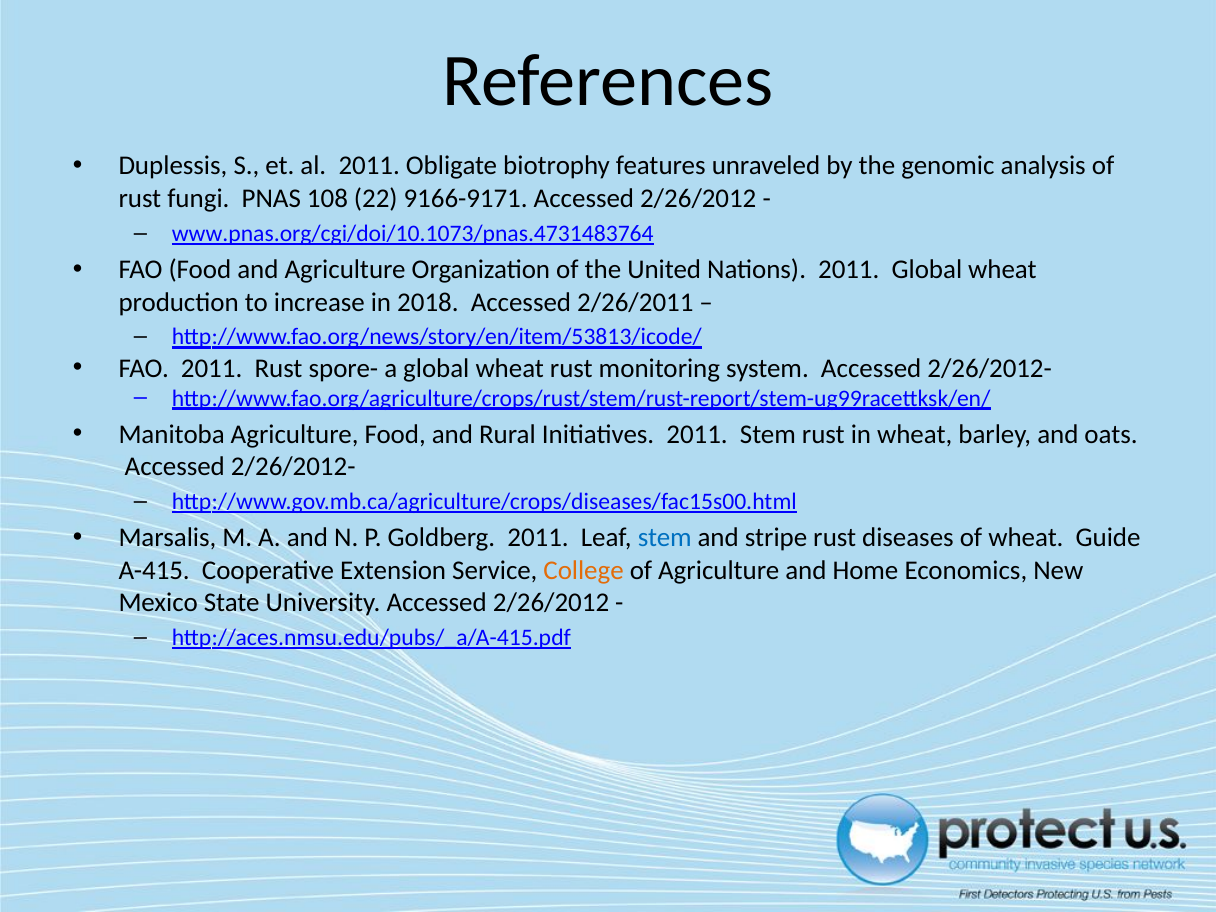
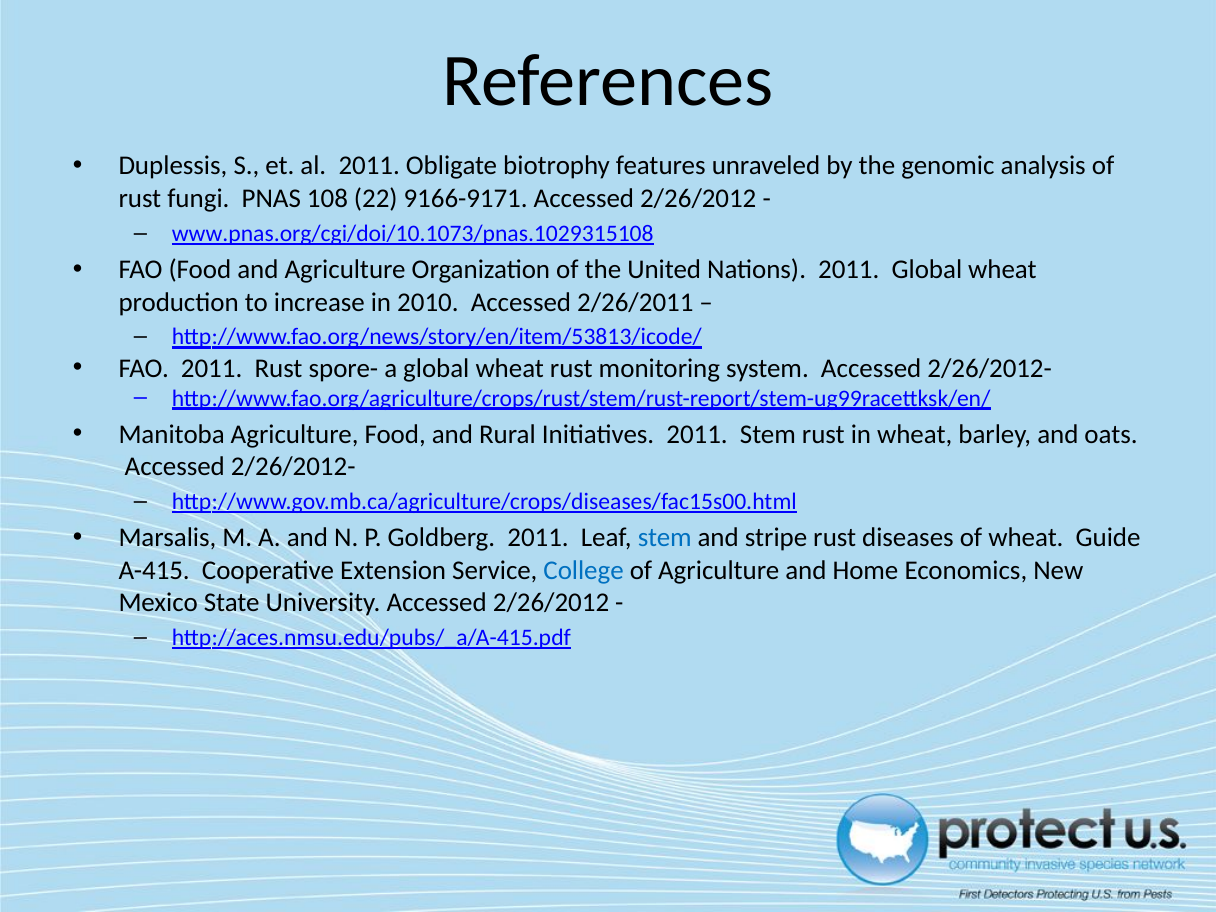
www.pnas.org/cgi/doi/10.1073/pnas.4731483764: www.pnas.org/cgi/doi/10.1073/pnas.4731483764 -> www.pnas.org/cgi/doi/10.1073/pnas.1029315108
2018: 2018 -> 2010
College colour: orange -> blue
